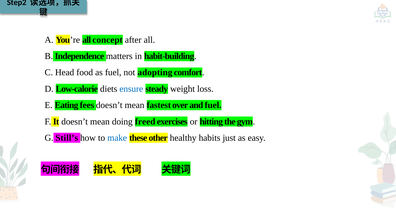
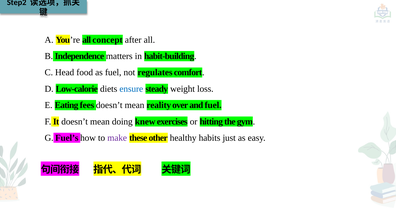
adopting: adopting -> regulates
fastest: fastest -> reality
freed: freed -> knew
Still’s: Still’s -> Fuel’s
make colour: blue -> purple
